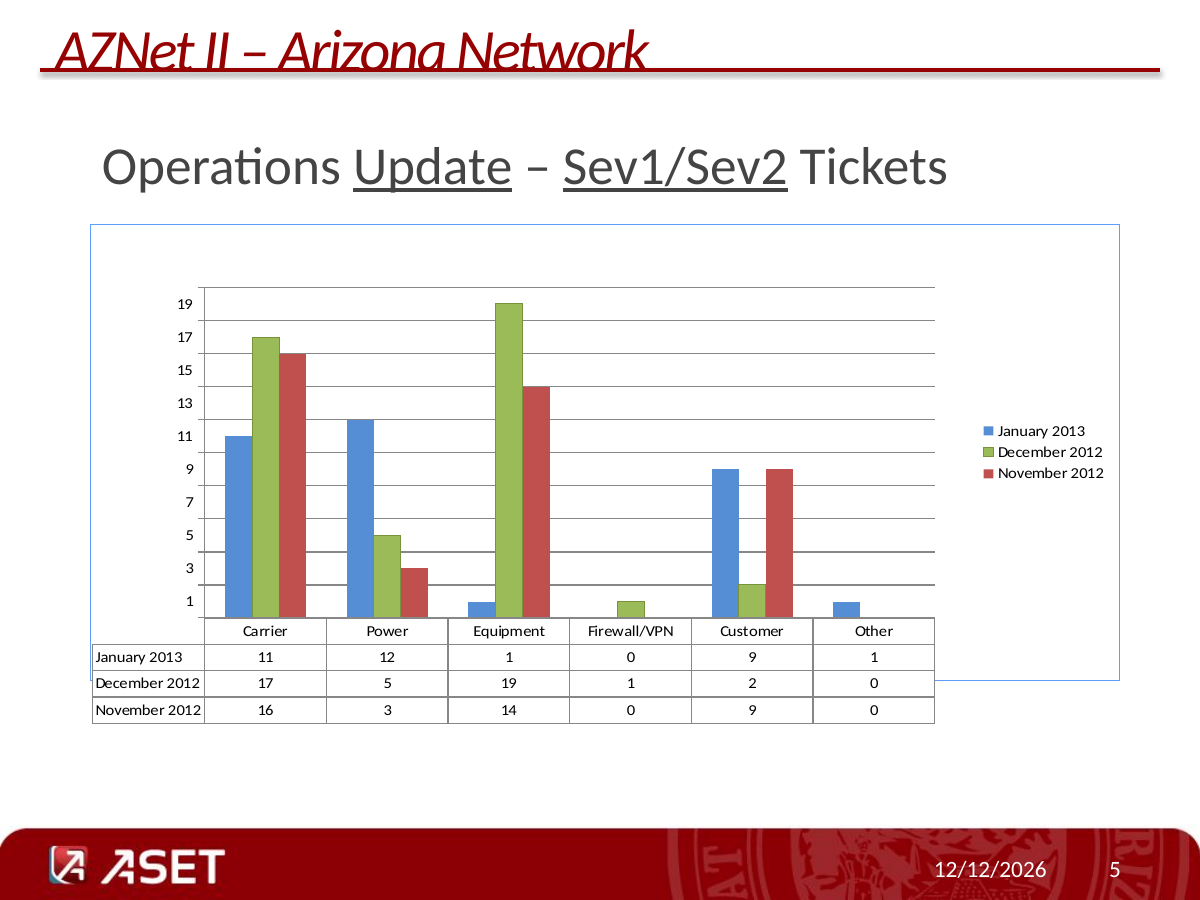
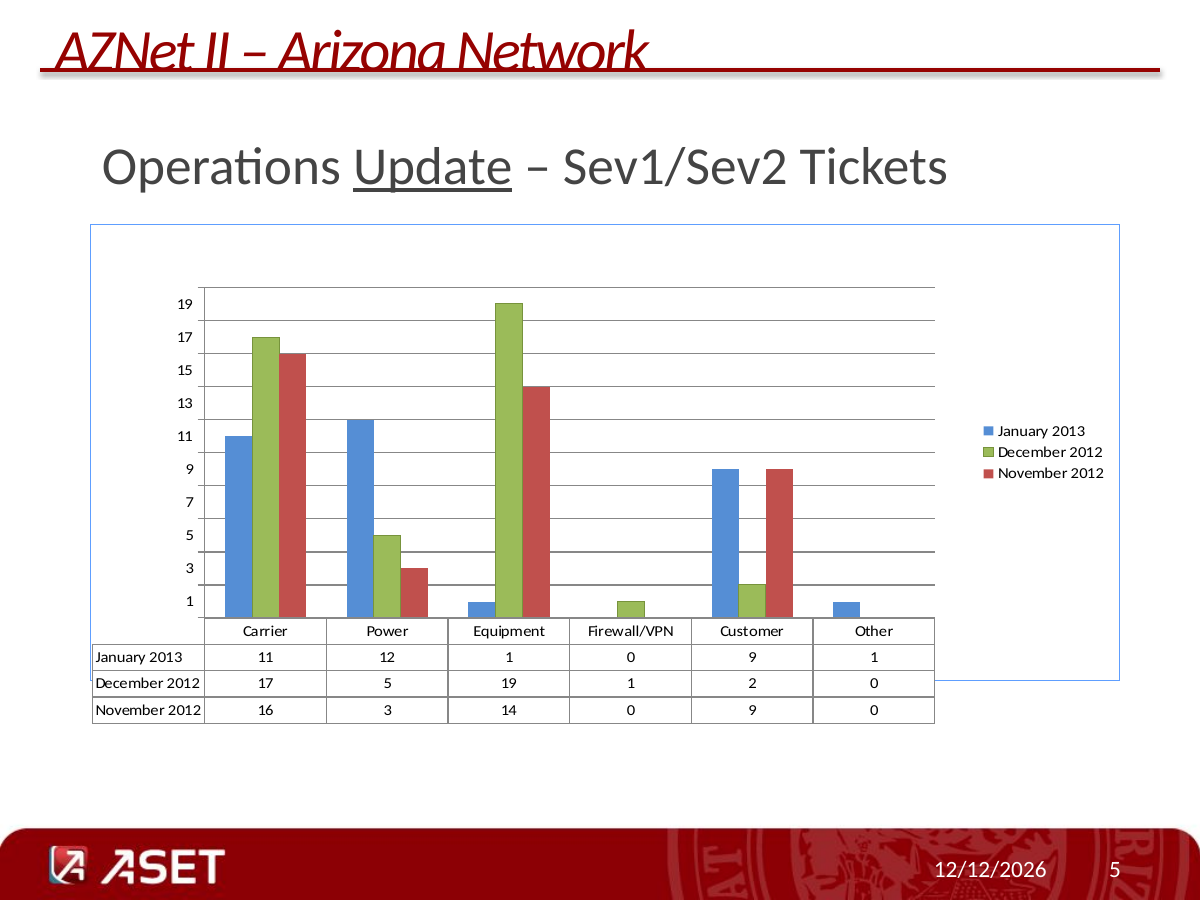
Sev1/Sev2 underline: present -> none
